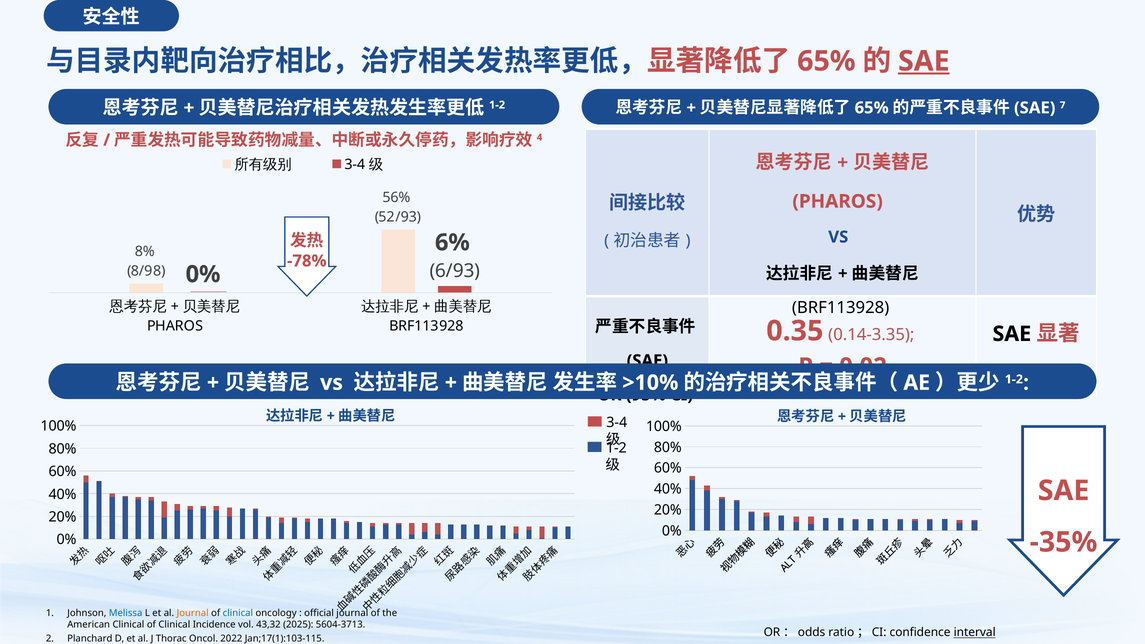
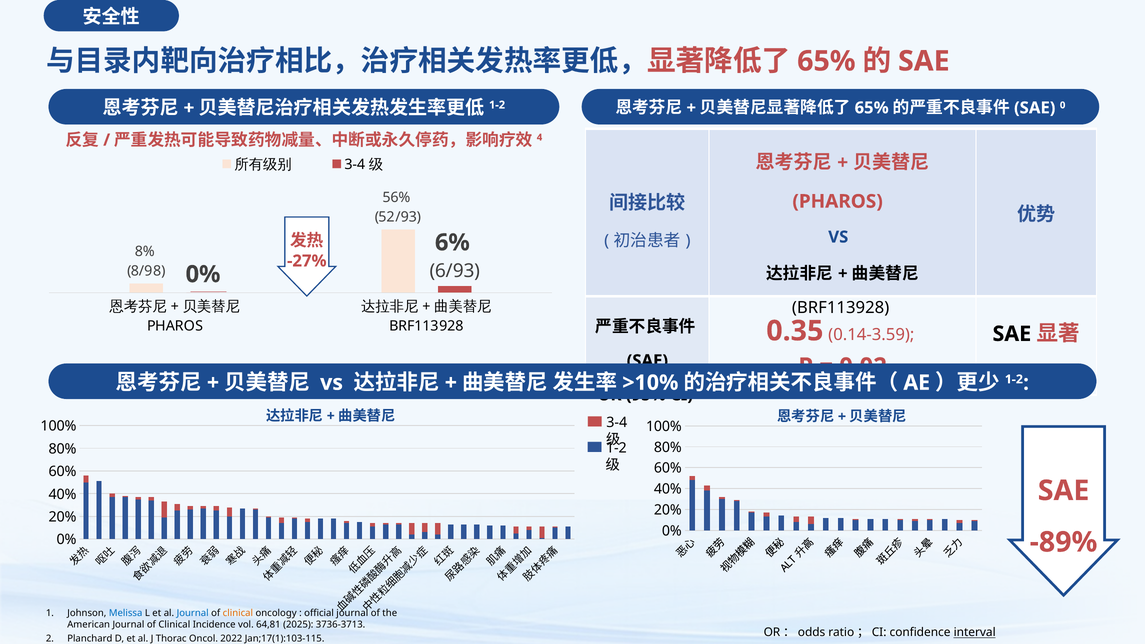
SAE at (924, 61) underline: present -> none
7: 7 -> 0
-78%: -78% -> -27%
0.14-3.35: 0.14-3.35 -> 0.14-3.59
-35%: -35% -> -89%
Journal at (193, 613) colour: orange -> blue
clinical at (238, 613) colour: blue -> orange
American Clinical: Clinical -> Journal
43,32: 43,32 -> 64,81
5604-3713: 5604-3713 -> 3736-3713
